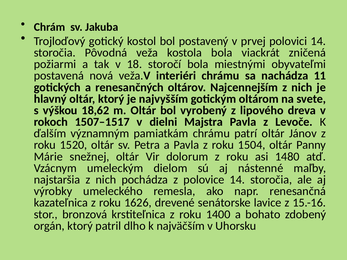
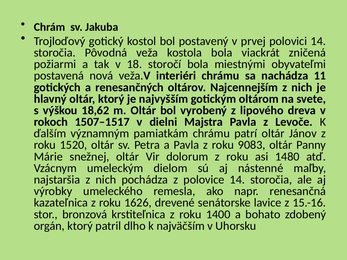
1504: 1504 -> 9083
